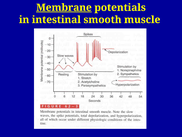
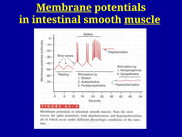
muscle underline: none -> present
